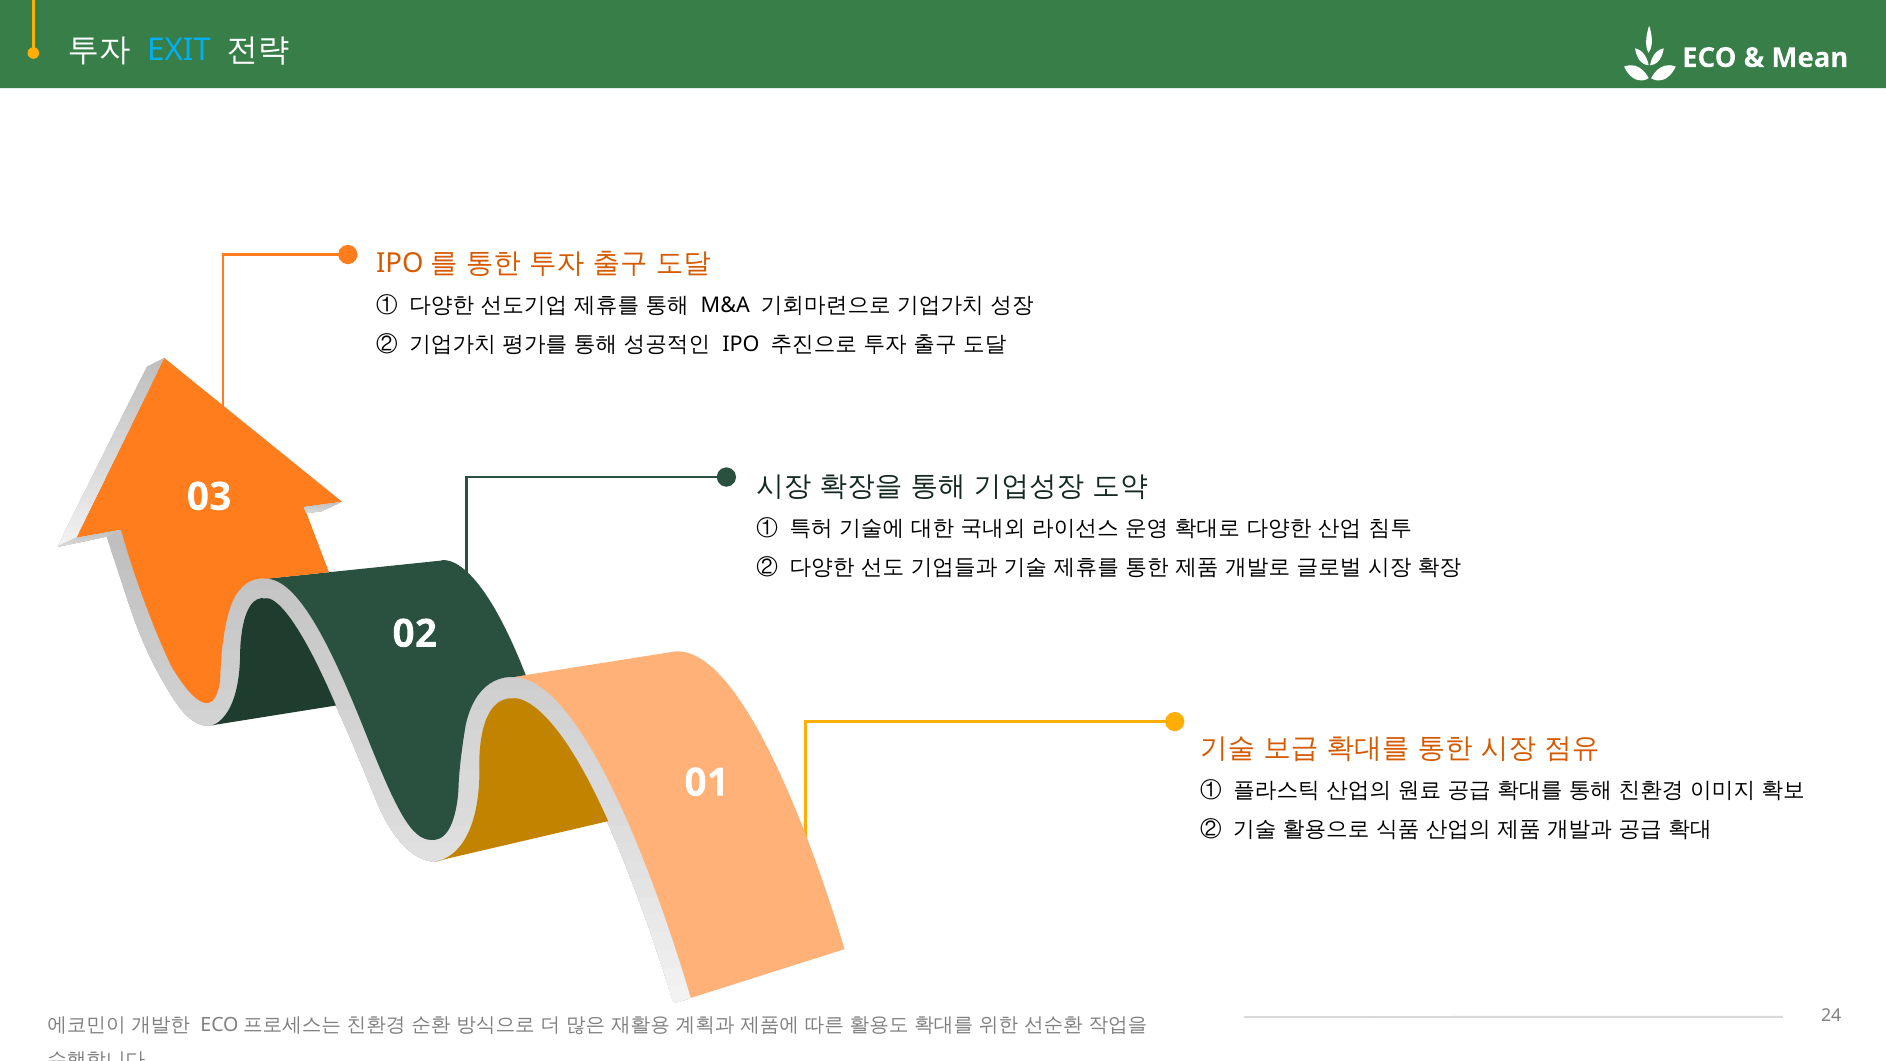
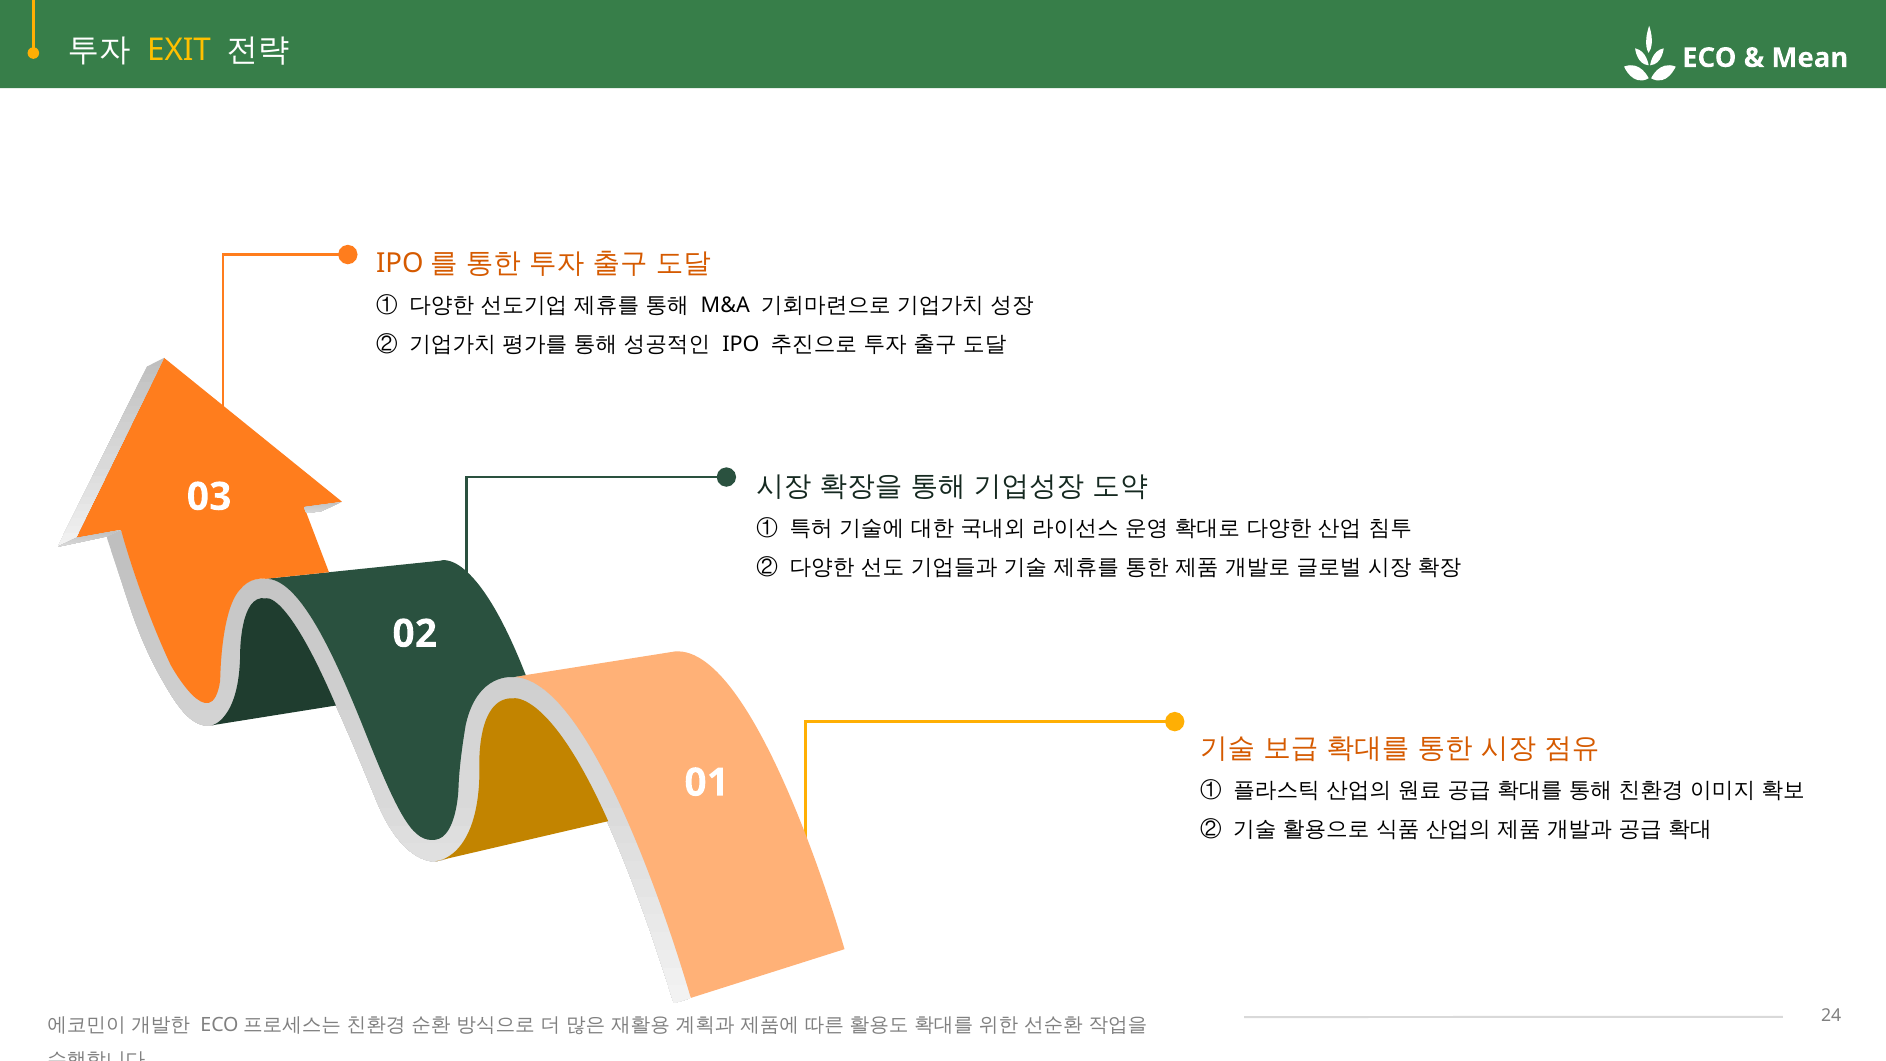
EXIT colour: light blue -> yellow
